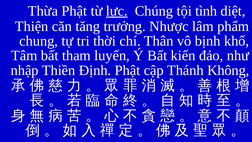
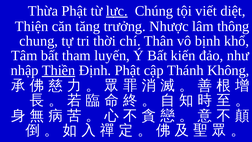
tình: tình -> viết
phẩm: phẩm -> thông
Thiền underline: none -> present
